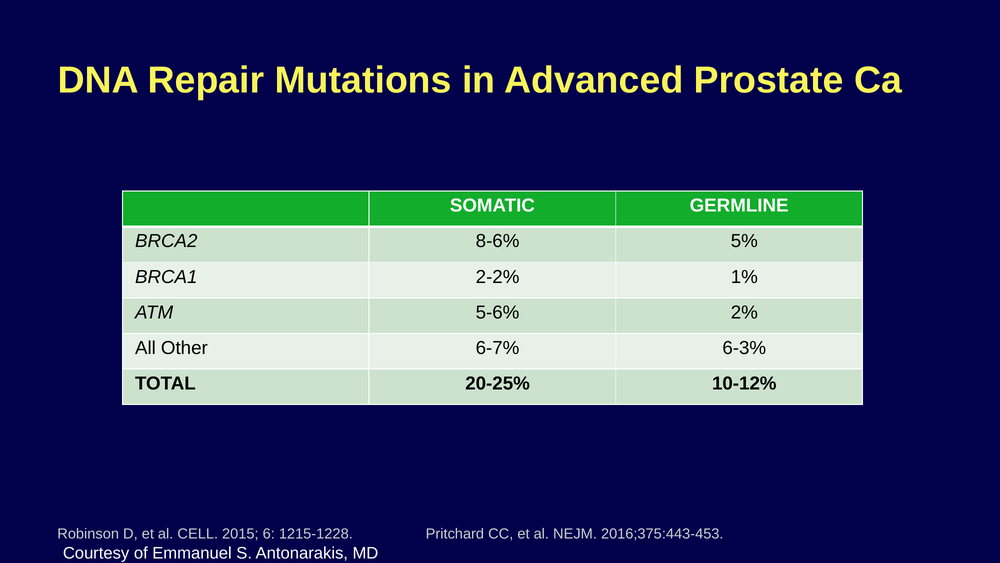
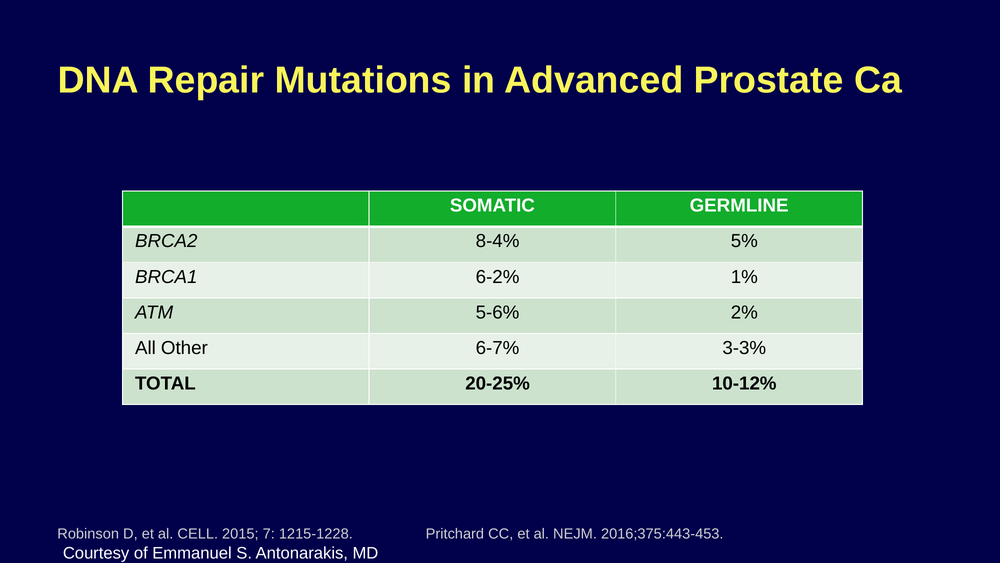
8-6%: 8-6% -> 8-4%
2-2%: 2-2% -> 6-2%
6-3%: 6-3% -> 3-3%
6: 6 -> 7
